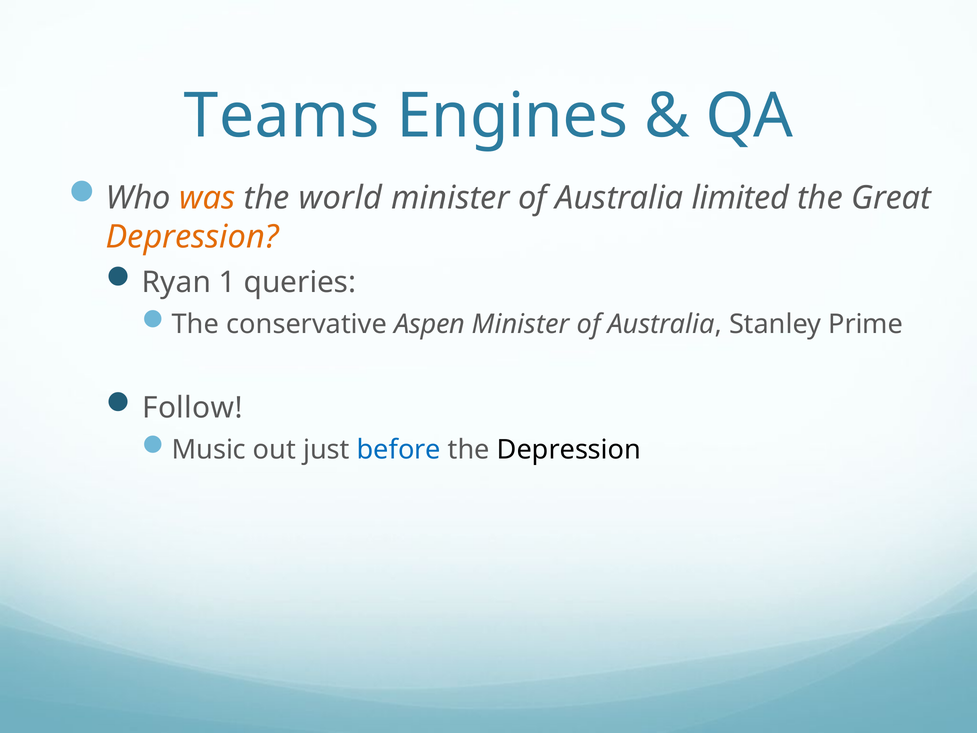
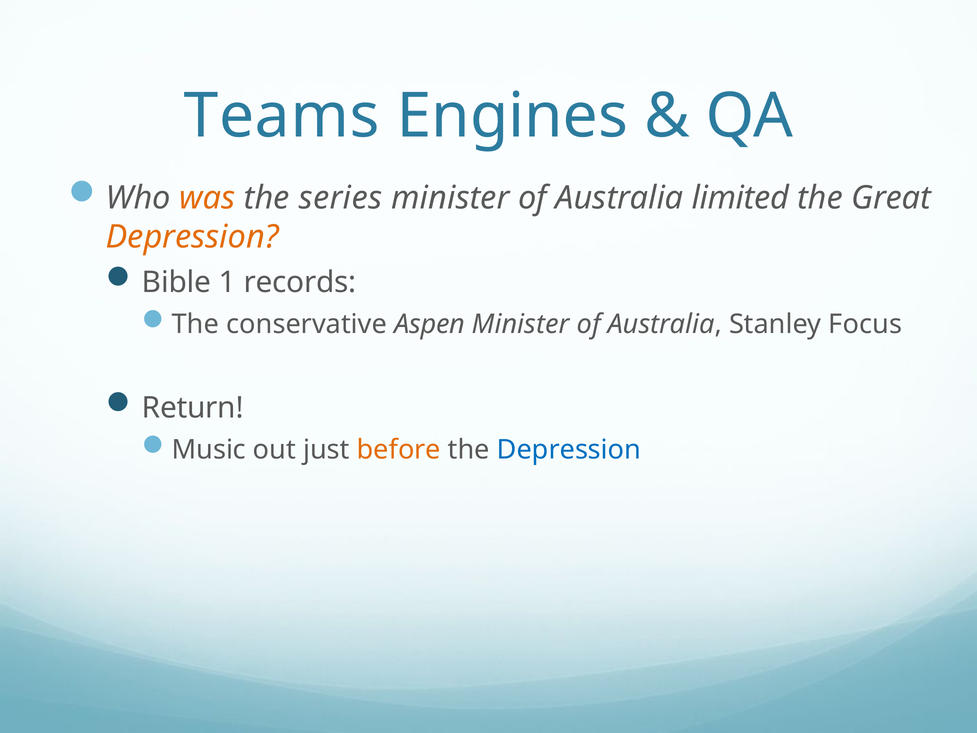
world: world -> series
Ryan: Ryan -> Bible
queries: queries -> records
Prime: Prime -> Focus
Follow: Follow -> Return
before colour: blue -> orange
Depression at (569, 450) colour: black -> blue
